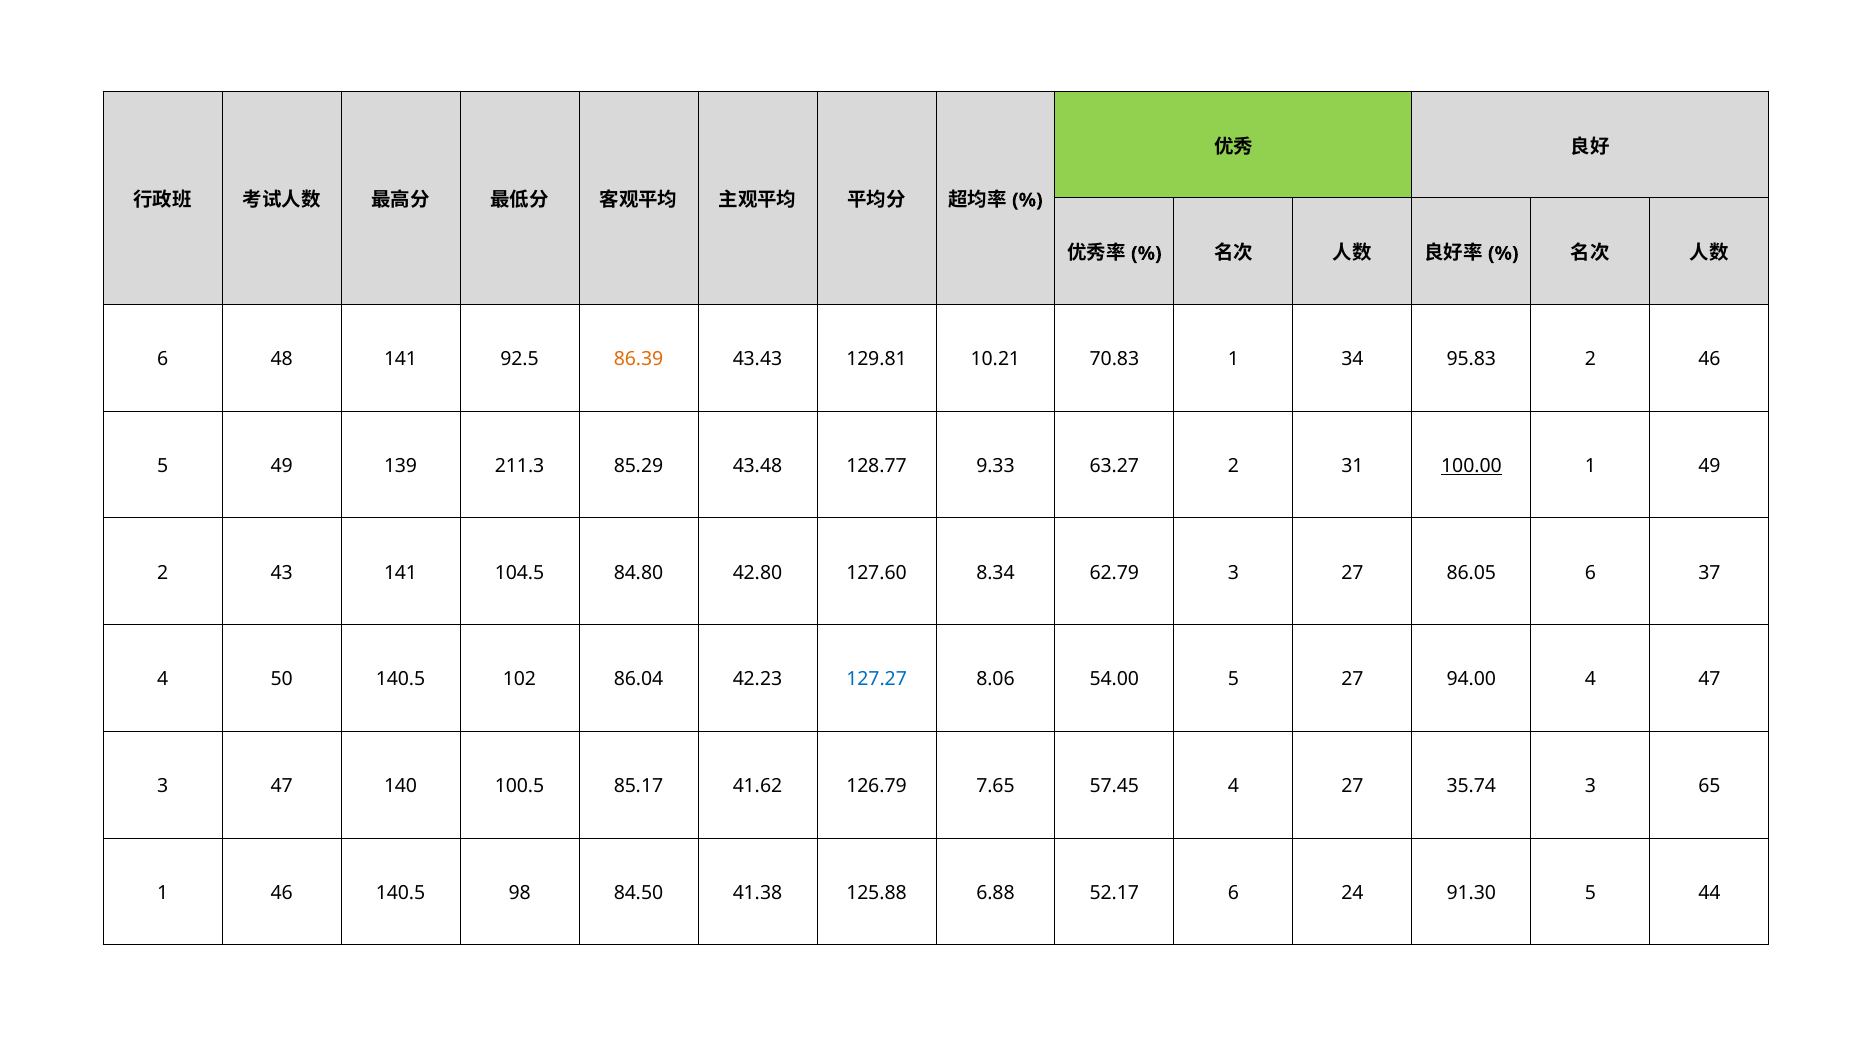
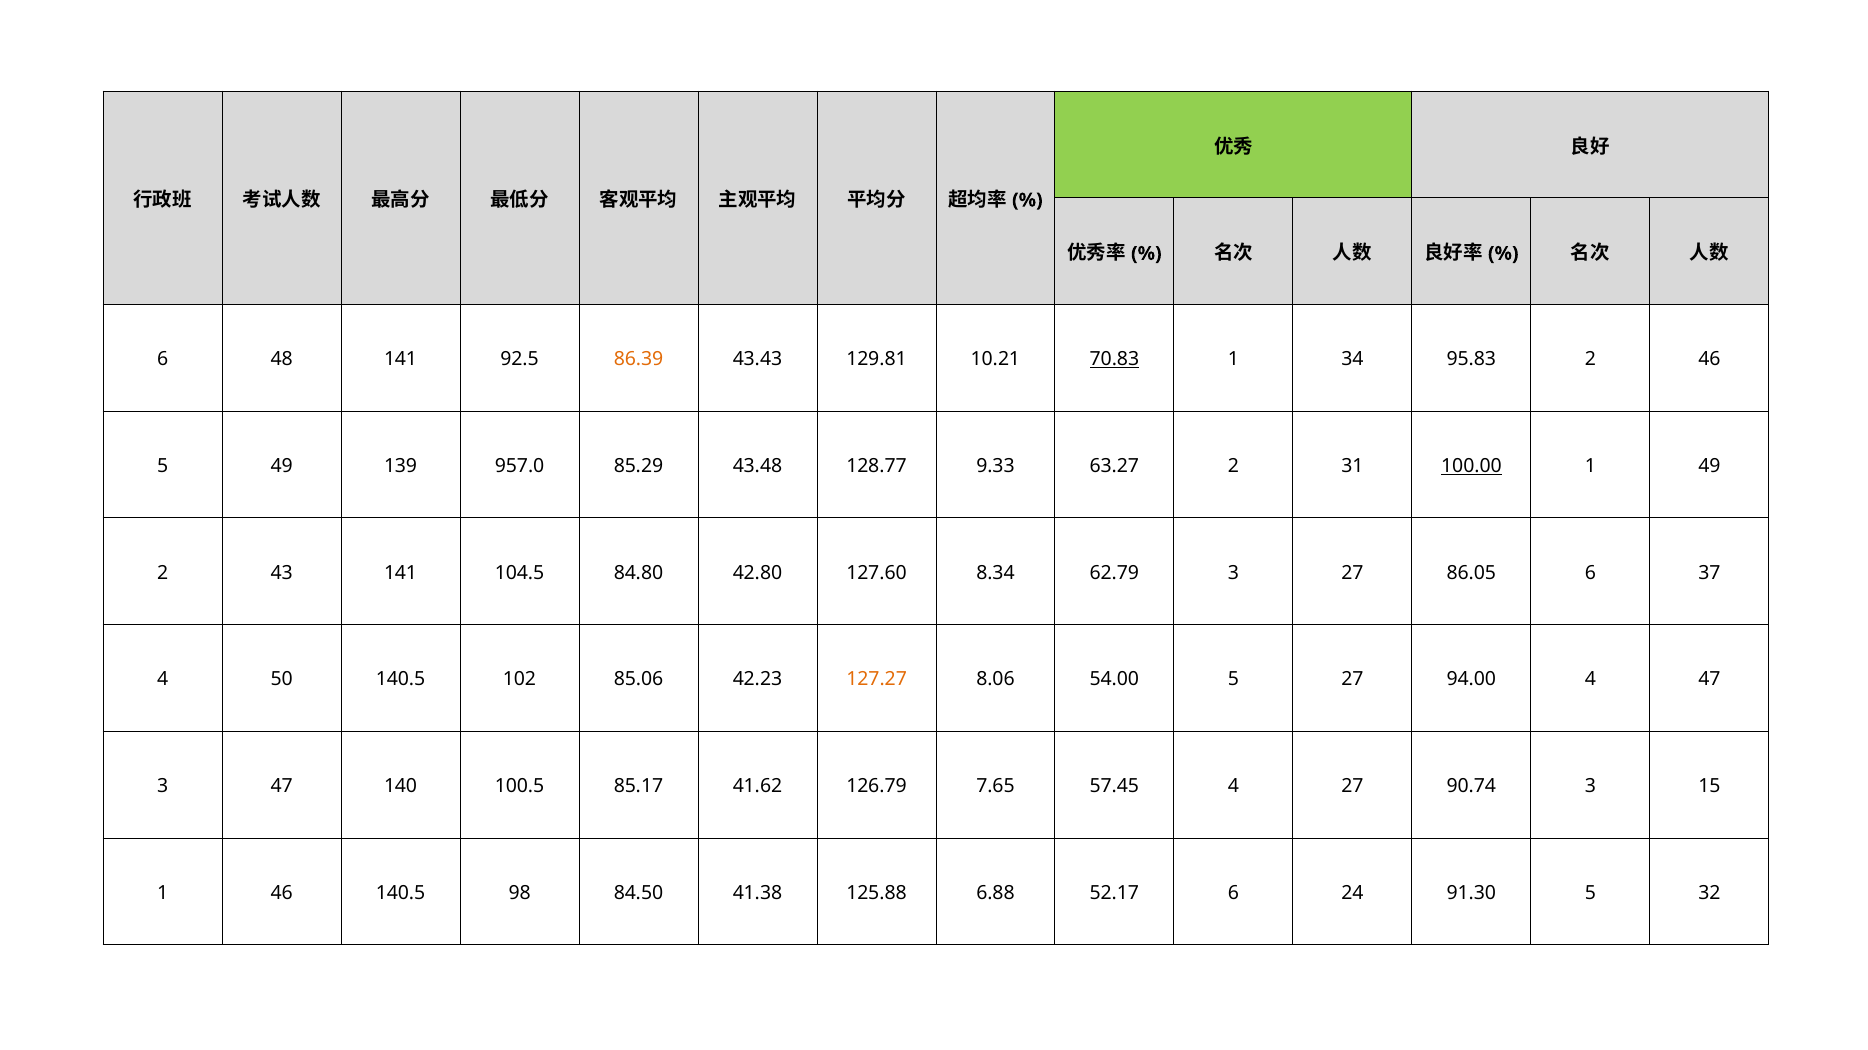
70.83 underline: none -> present
211.3: 211.3 -> 957.0
86.04: 86.04 -> 85.06
127.27 colour: blue -> orange
35.74: 35.74 -> 90.74
65: 65 -> 15
44: 44 -> 32
